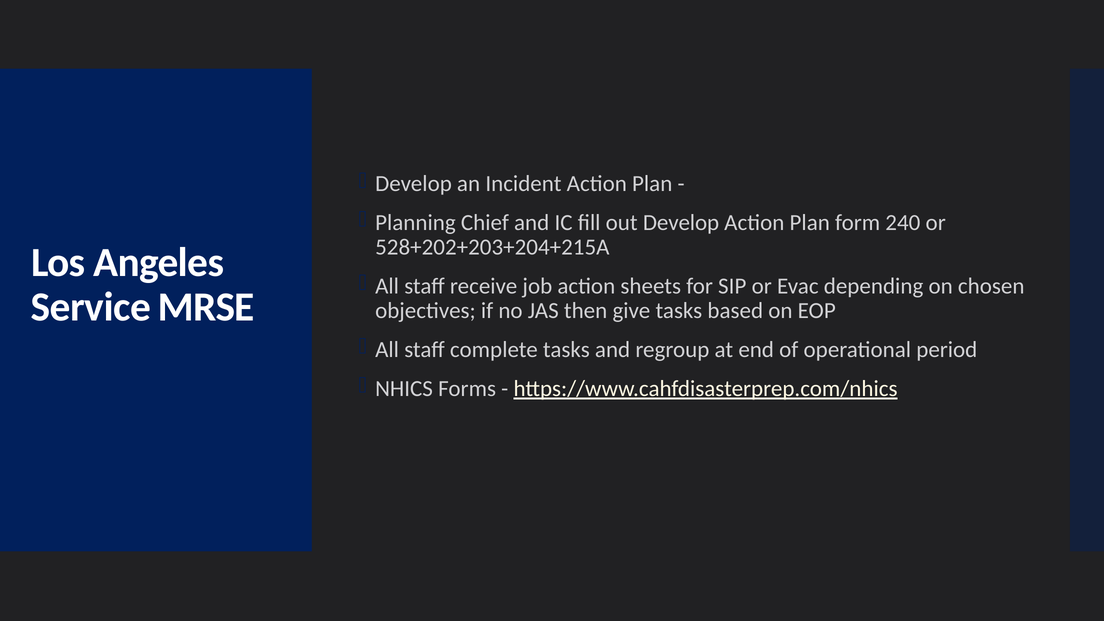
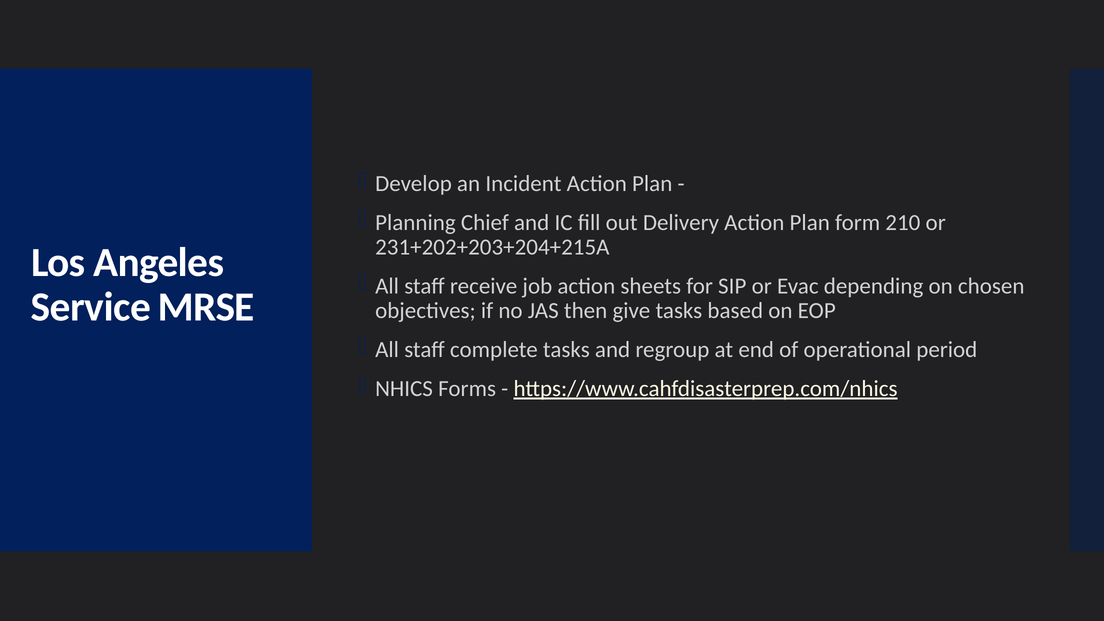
out Develop: Develop -> Delivery
240: 240 -> 210
528+202+203+204+215A: 528+202+203+204+215A -> 231+202+203+204+215A
